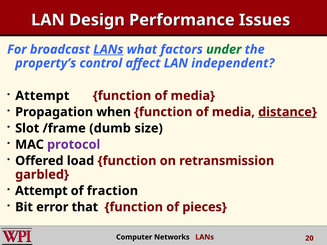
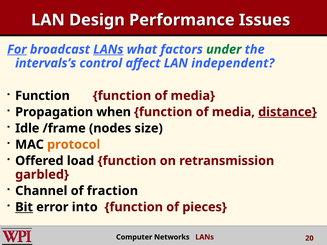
For underline: none -> present
property’s: property’s -> intervals’s
Attempt at (42, 96): Attempt -> Function
Slot: Slot -> Idle
dumb: dumb -> nodes
protocol colour: purple -> orange
Attempt at (41, 191): Attempt -> Channel
Bit underline: none -> present
that: that -> into
